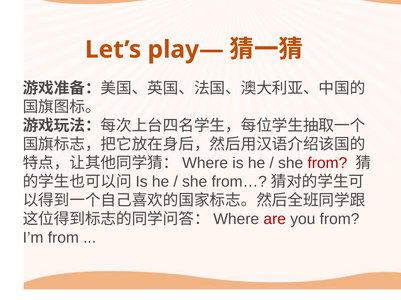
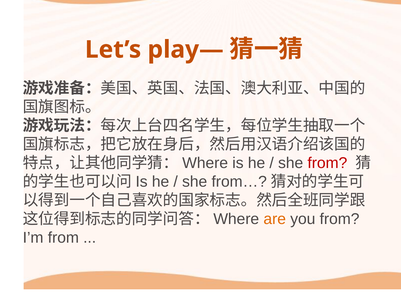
are colour: red -> orange
